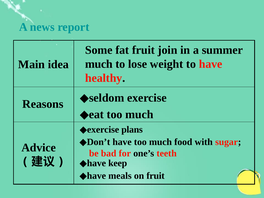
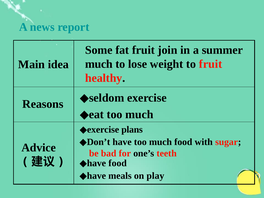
to have: have -> fruit
◆have keep: keep -> food
on fruit: fruit -> play
